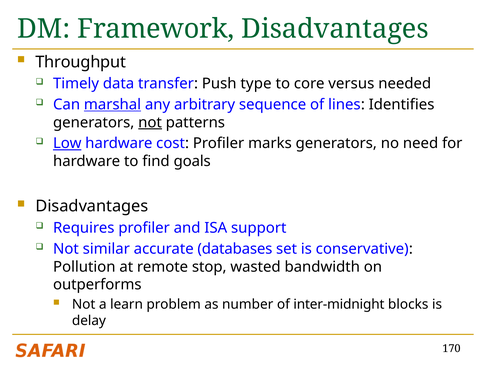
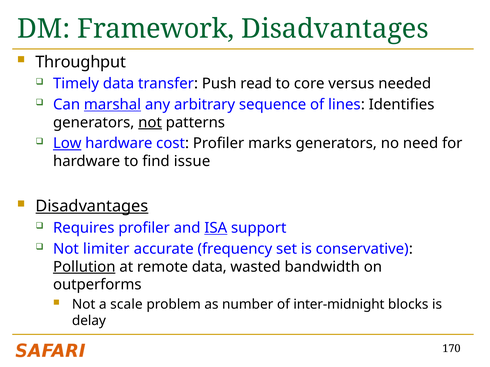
type: type -> read
goals: goals -> issue
Disadvantages at (92, 207) underline: none -> present
ISA underline: none -> present
similar: similar -> limiter
databases: databases -> frequency
Pollution underline: none -> present
remote stop: stop -> data
learn: learn -> scale
